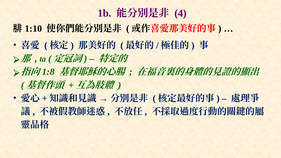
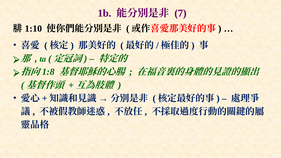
4: 4 -> 7
